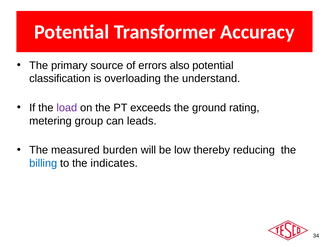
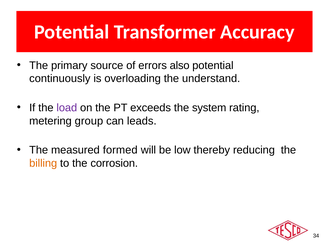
classification: classification -> continuously
ground: ground -> system
burden: burden -> formed
billing colour: blue -> orange
indicates: indicates -> corrosion
